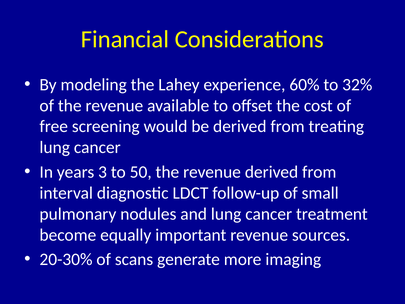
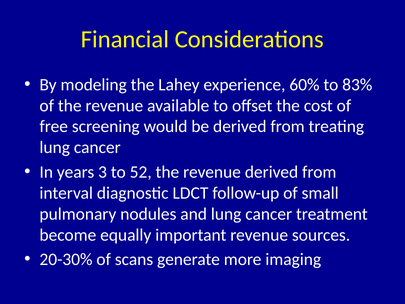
32%: 32% -> 83%
50: 50 -> 52
